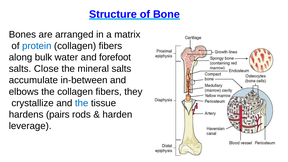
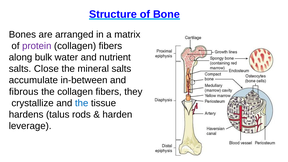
protein colour: blue -> purple
forefoot: forefoot -> nutrient
elbows: elbows -> fibrous
pairs: pairs -> talus
